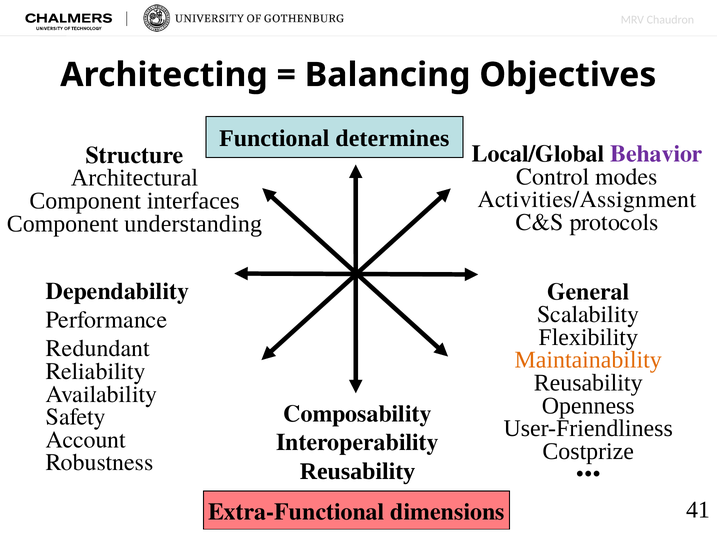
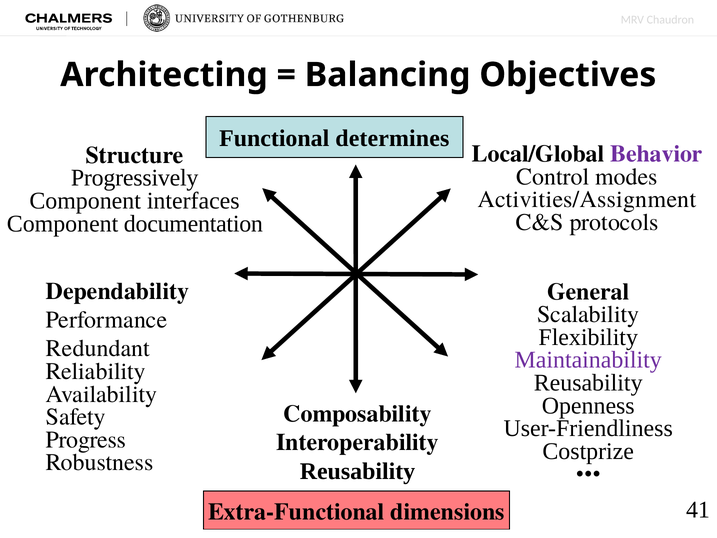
Architectural: Architectural -> Progressively
understanding: understanding -> documentation
Maintainability colour: orange -> purple
Account: Account -> Progress
